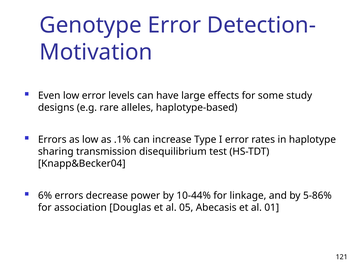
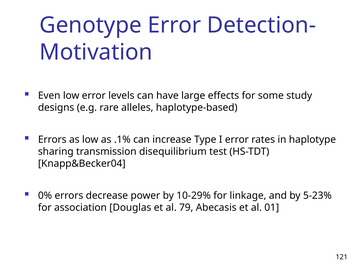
6%: 6% -> 0%
10-44%: 10-44% -> 10-29%
5-86%: 5-86% -> 5-23%
05: 05 -> 79
